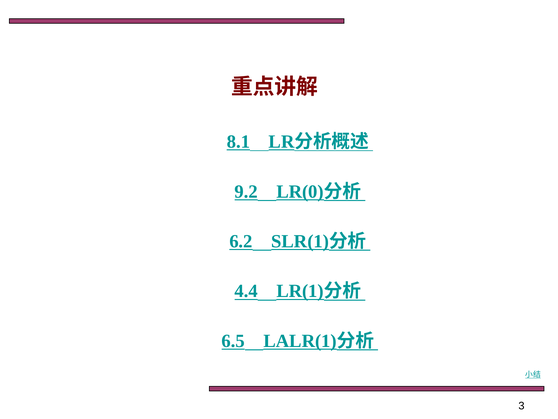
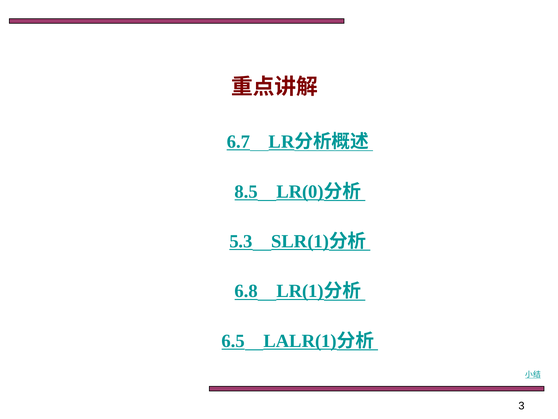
8.1: 8.1 -> 6.7
9.2: 9.2 -> 8.5
6.2: 6.2 -> 5.3
4.4: 4.4 -> 6.8
